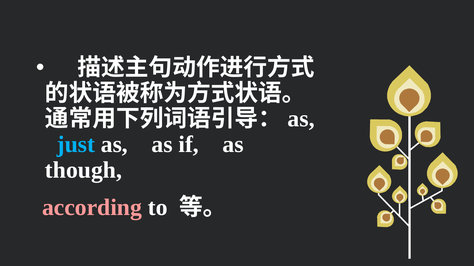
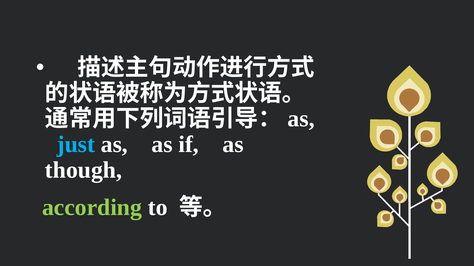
according colour: pink -> light green
